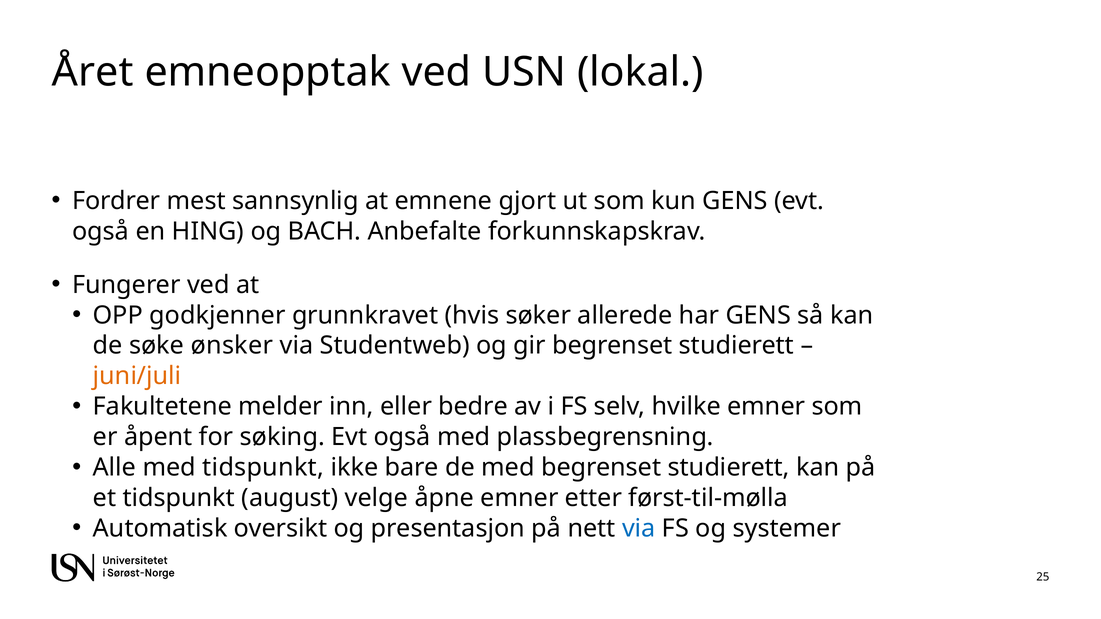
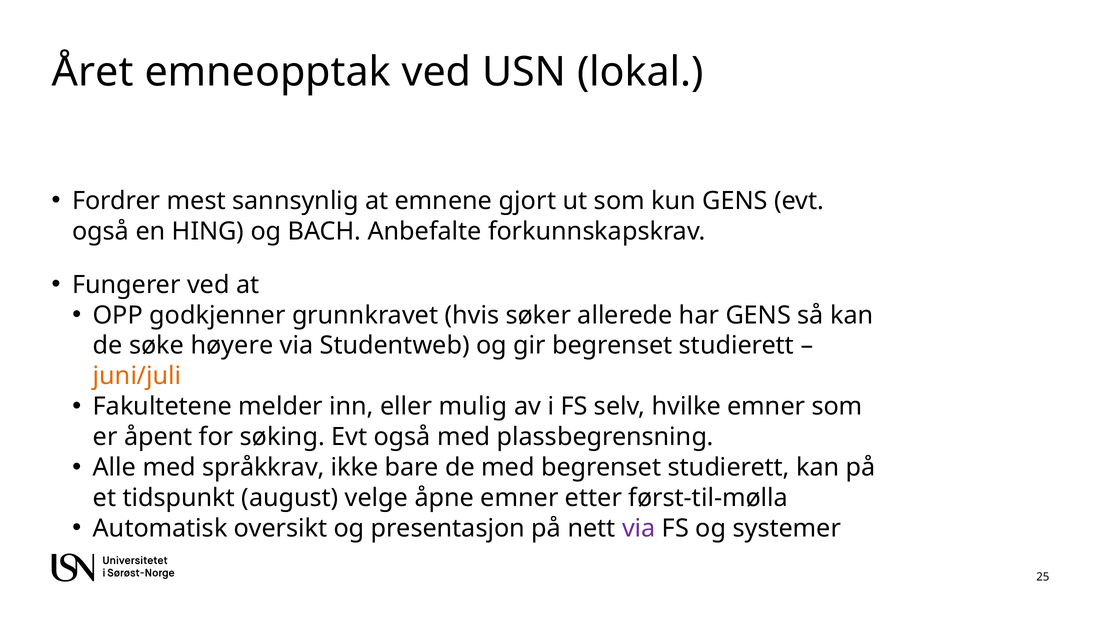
ønsker: ønsker -> høyere
bedre: bedre -> mulig
med tidspunkt: tidspunkt -> språkkrav
via at (639, 529) colour: blue -> purple
